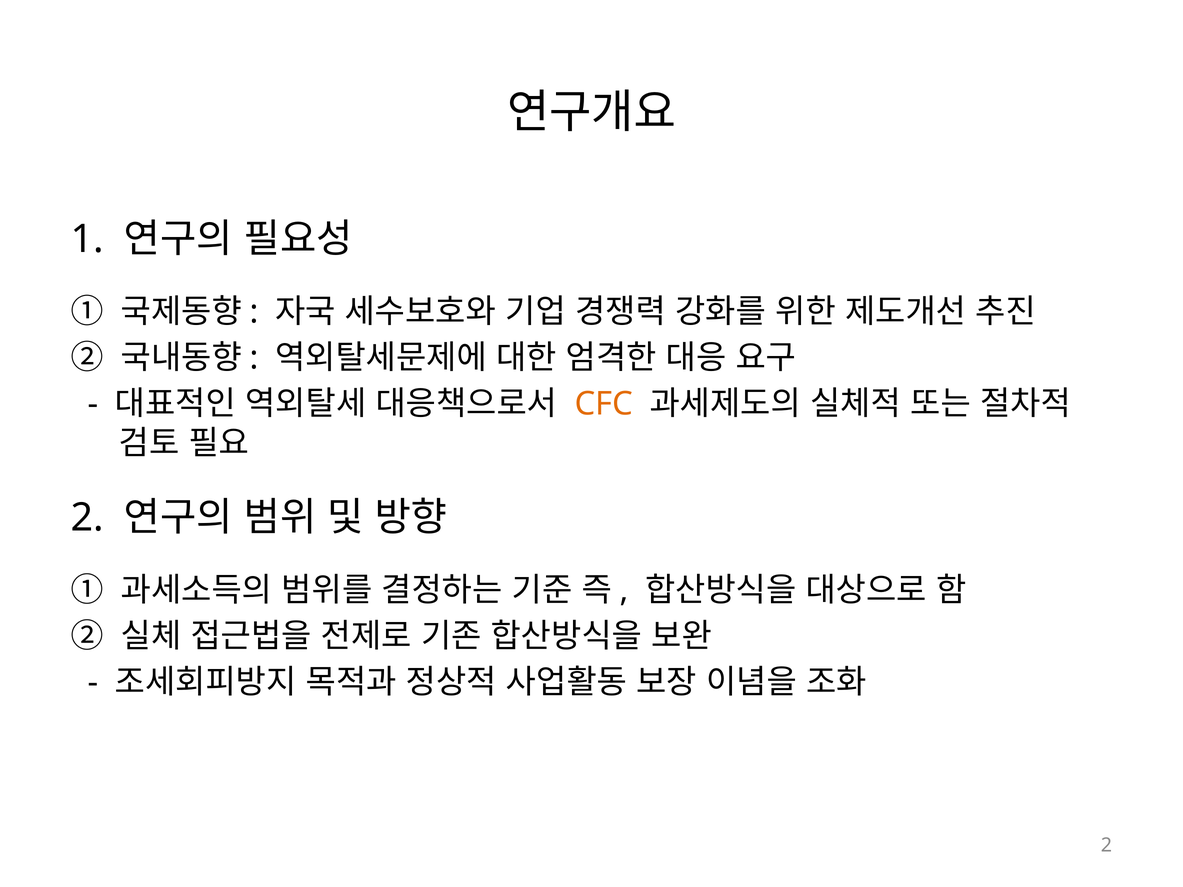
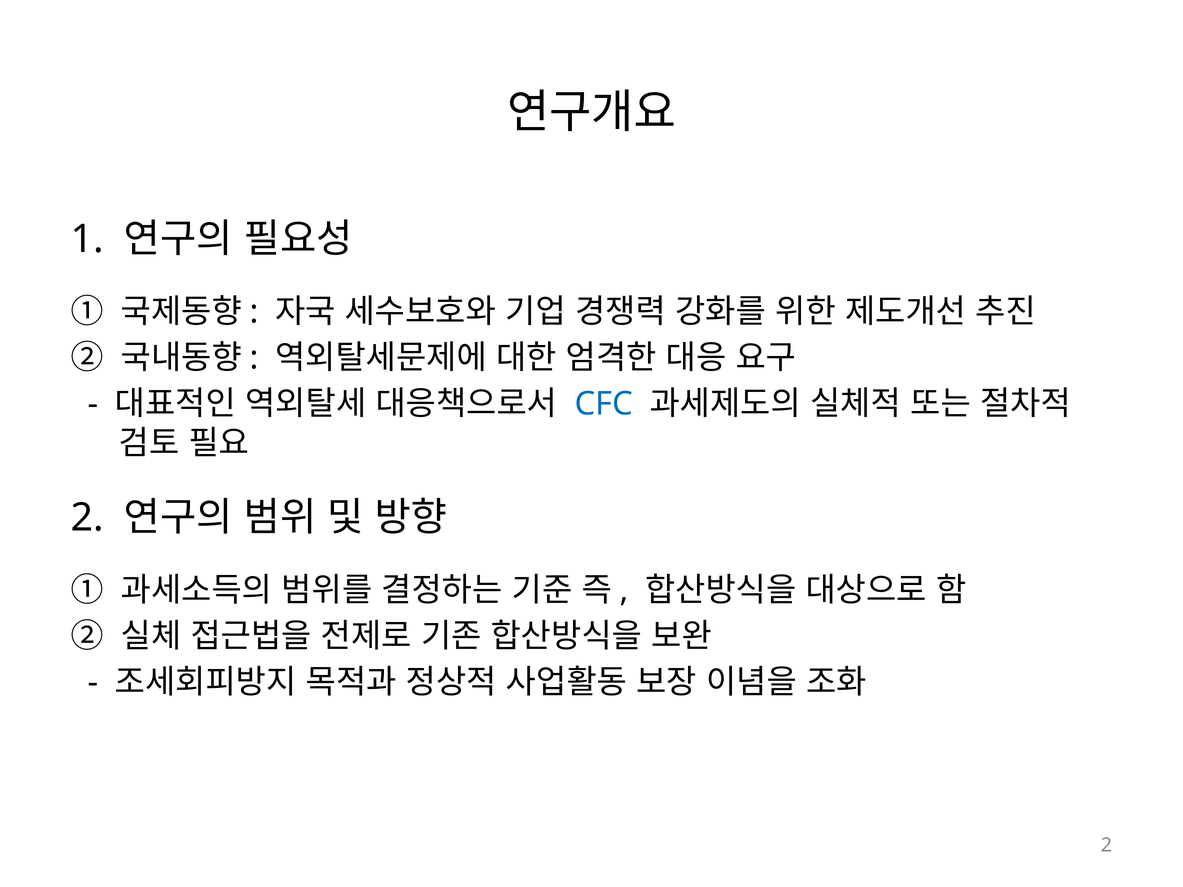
CFC colour: orange -> blue
